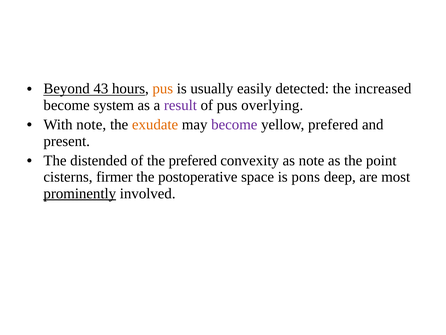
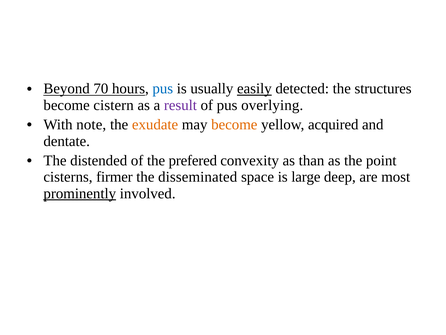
43: 43 -> 70
pus at (163, 89) colour: orange -> blue
easily underline: none -> present
increased: increased -> structures
system: system -> cistern
become at (234, 124) colour: purple -> orange
yellow prefered: prefered -> acquired
present: present -> dentate
as note: note -> than
postoperative: postoperative -> disseminated
pons: pons -> large
